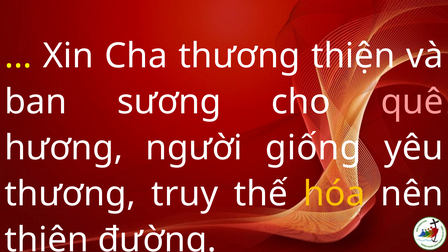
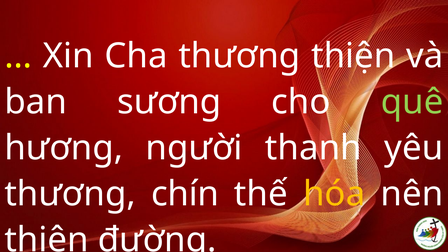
quê colour: pink -> light green
giống: giống -> thanh
truy: truy -> chín
